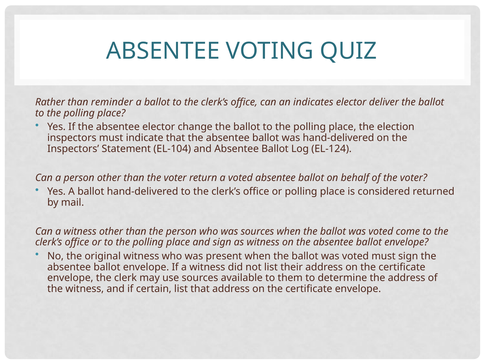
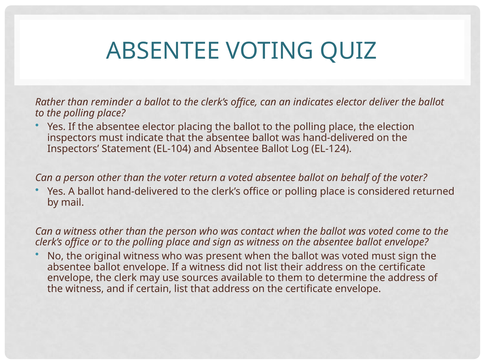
change: change -> placing
was sources: sources -> contact
